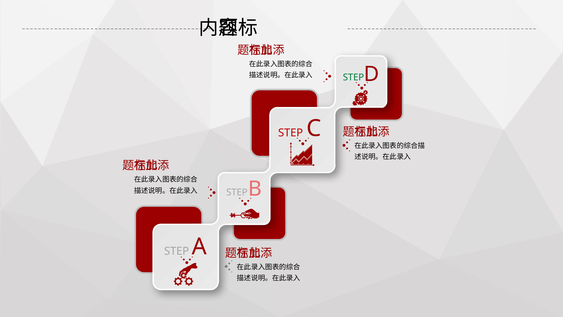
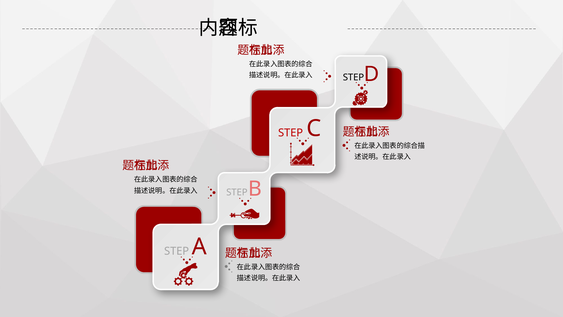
STEP at (353, 77) colour: green -> black
